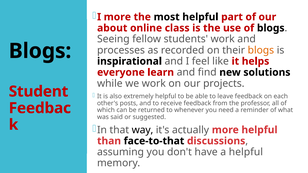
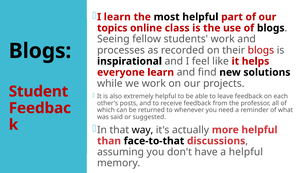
I more: more -> learn
about: about -> topics
blogs at (261, 50) colour: orange -> red
